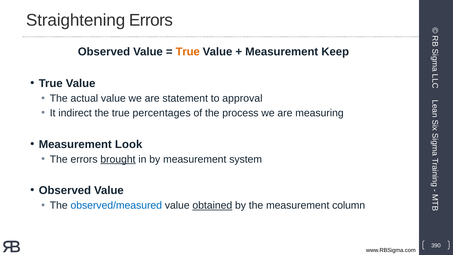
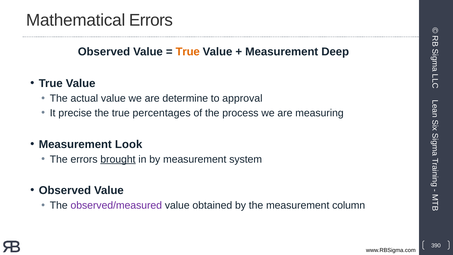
Straightening: Straightening -> Mathematical
Keep: Keep -> Deep
statement: statement -> determine
indirect: indirect -> precise
observed/measured colour: blue -> purple
obtained underline: present -> none
